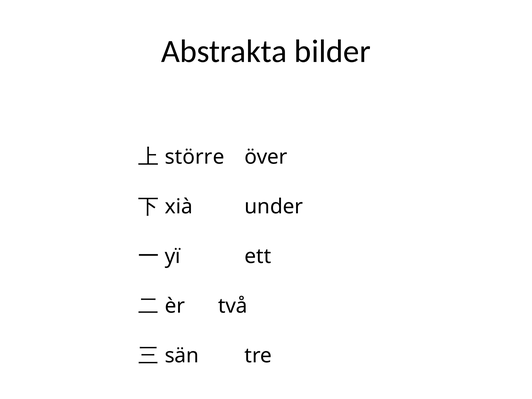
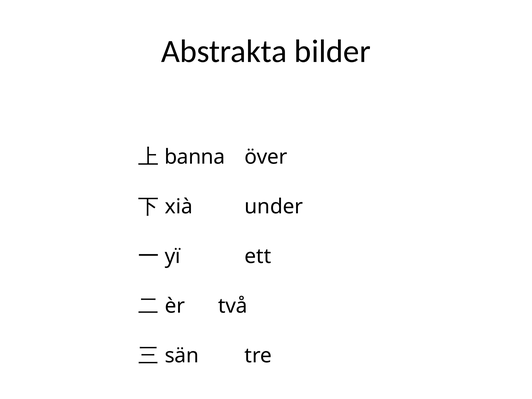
större: större -> banna
